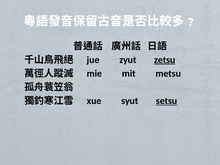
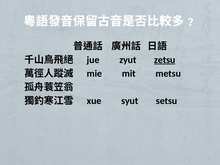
setsu underline: present -> none
